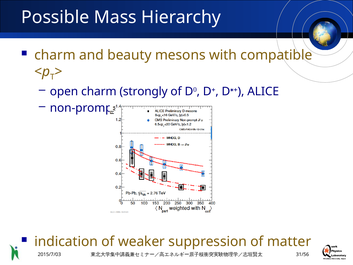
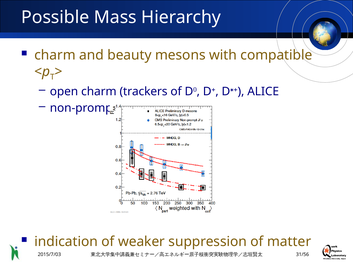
strongly: strongly -> trackers
